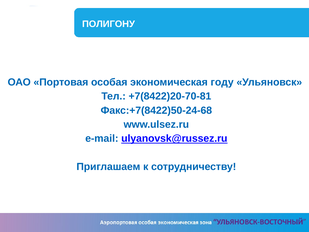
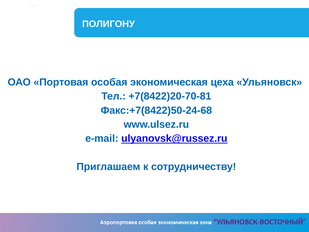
году: году -> цеха
